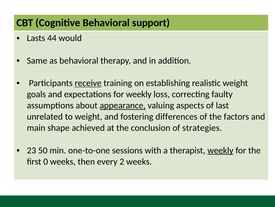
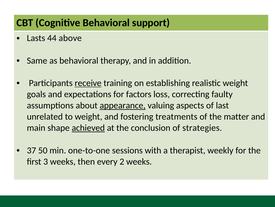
would: would -> above
for weekly: weekly -> factors
differences: differences -> treatments
factors: factors -> matter
achieved underline: none -> present
23: 23 -> 37
weekly at (220, 150) underline: present -> none
0: 0 -> 3
